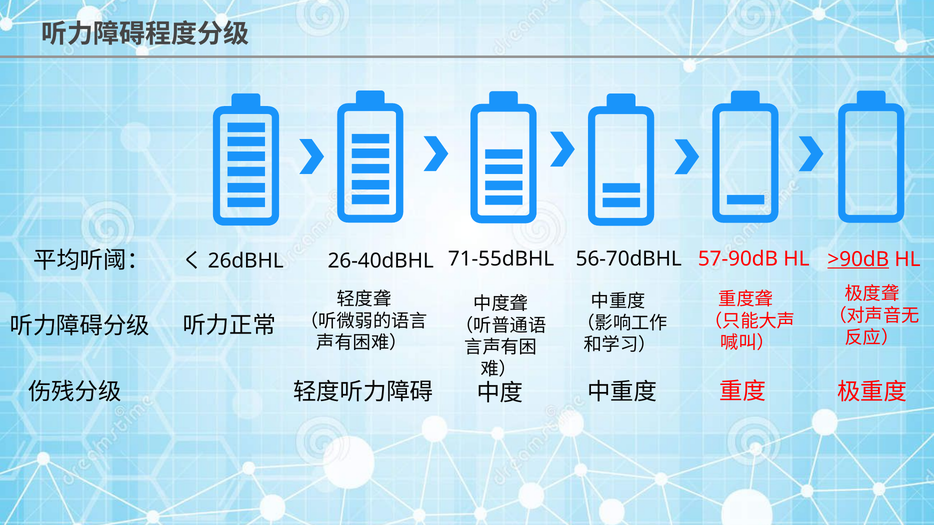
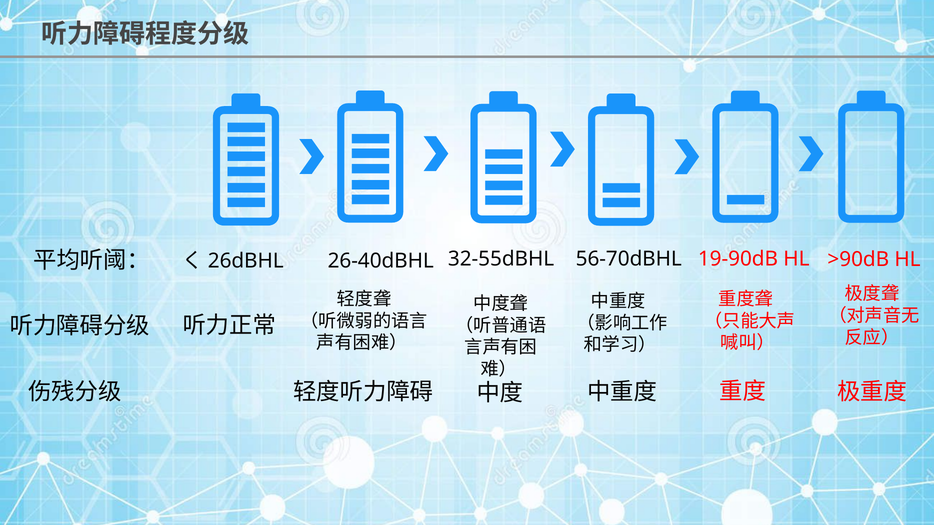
71-55dBHL: 71-55dBHL -> 32-55dBHL
57-90dB: 57-90dB -> 19-90dB
>90dB underline: present -> none
